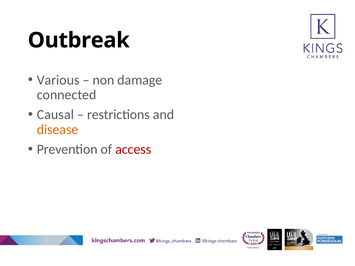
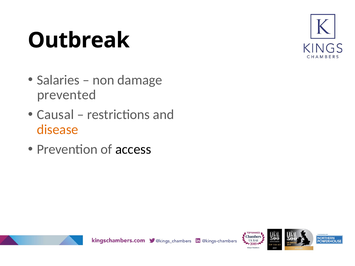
Various: Various -> Salaries
connected: connected -> prevented
access colour: red -> black
